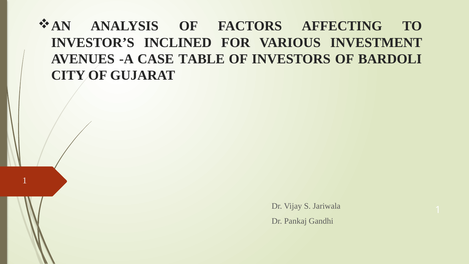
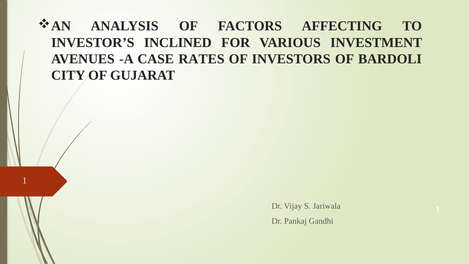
TABLE: TABLE -> RATES
